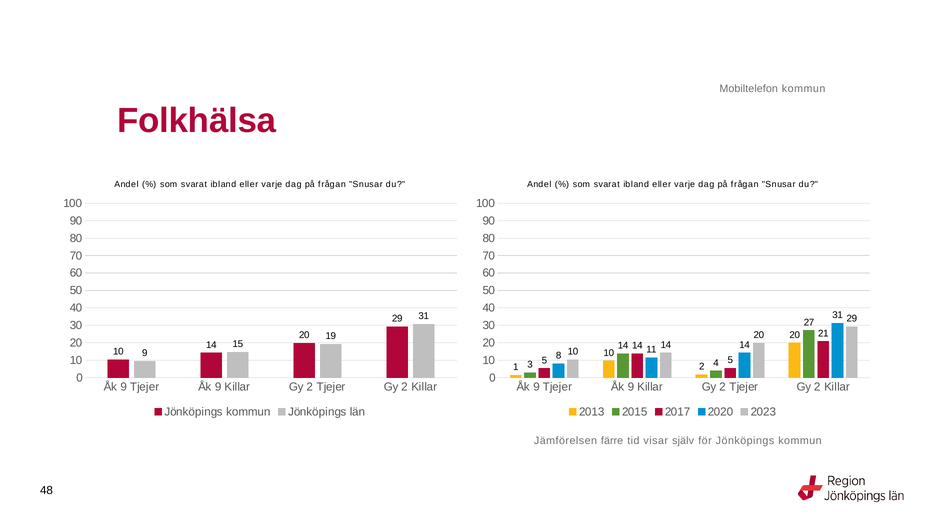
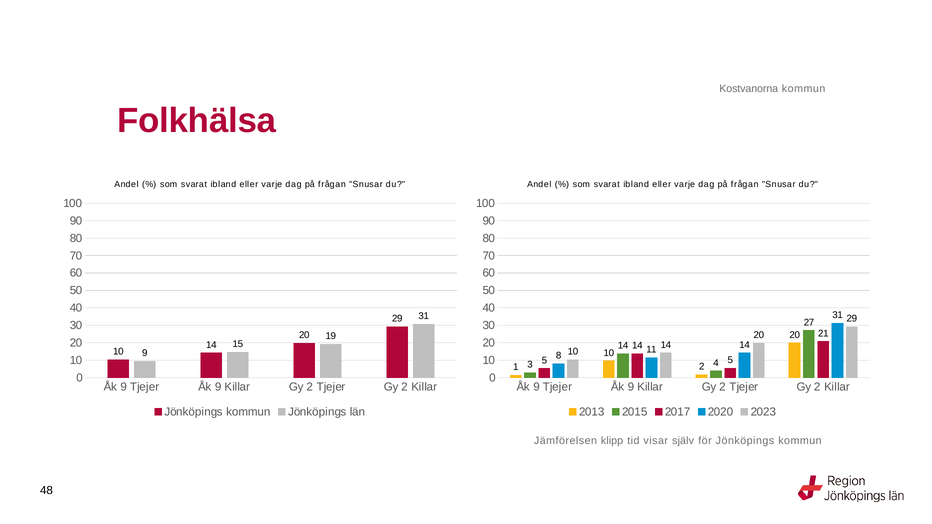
Mobiltelefon: Mobiltelefon -> Kostvanorna
färre: färre -> klipp
